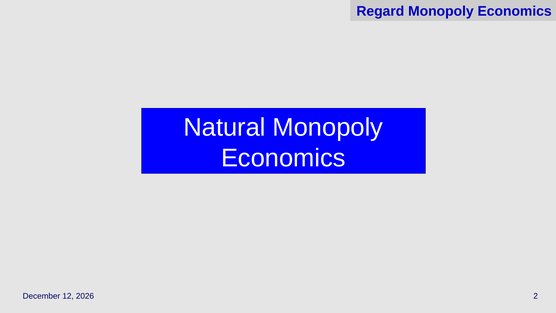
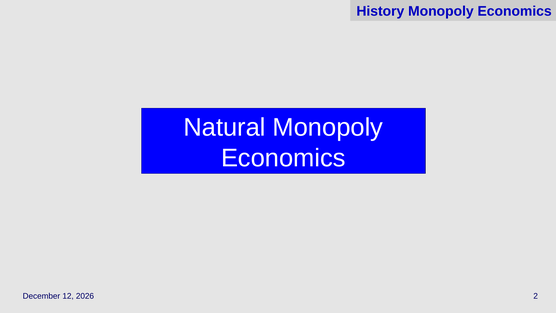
Regard: Regard -> History
